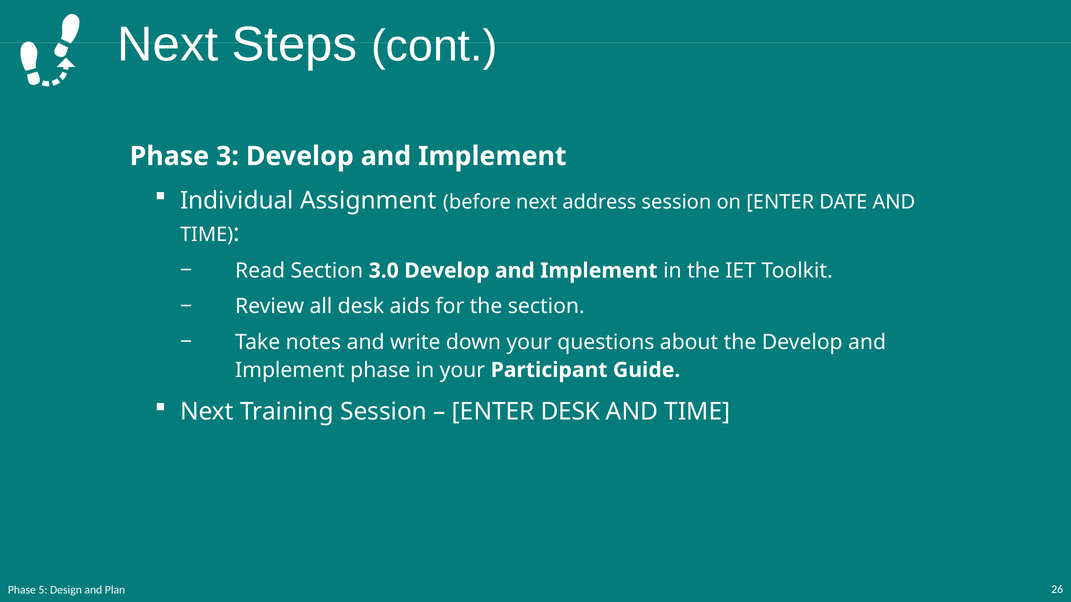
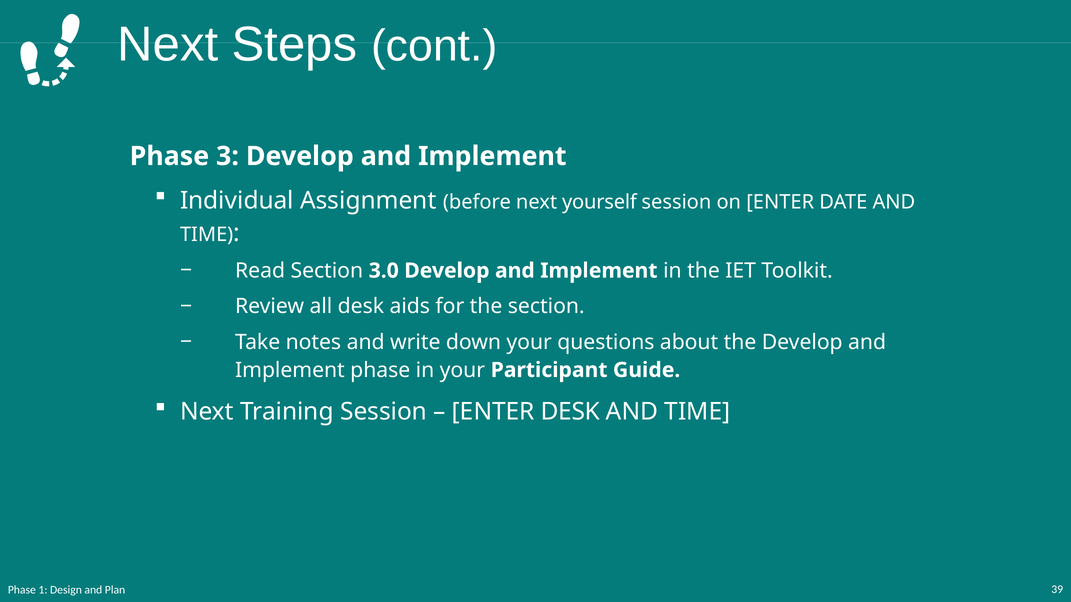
address: address -> yourself
5: 5 -> 1
26: 26 -> 39
